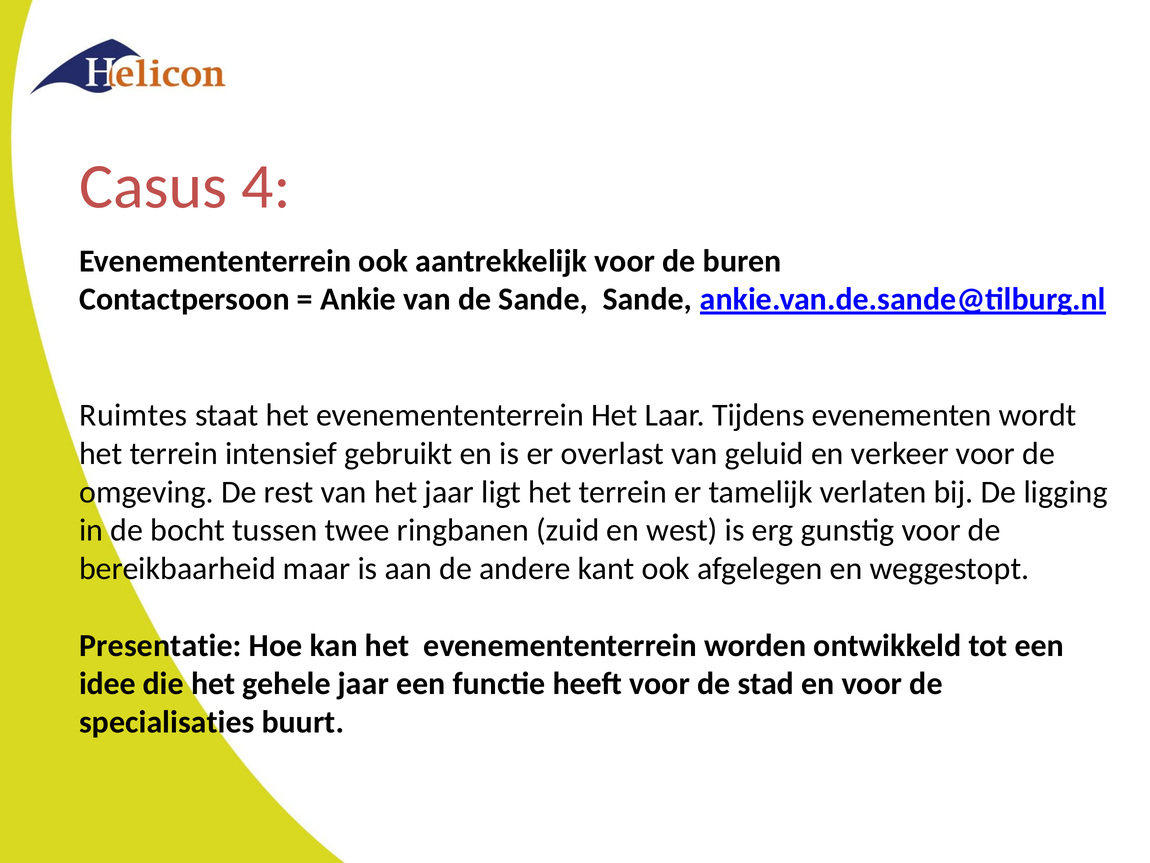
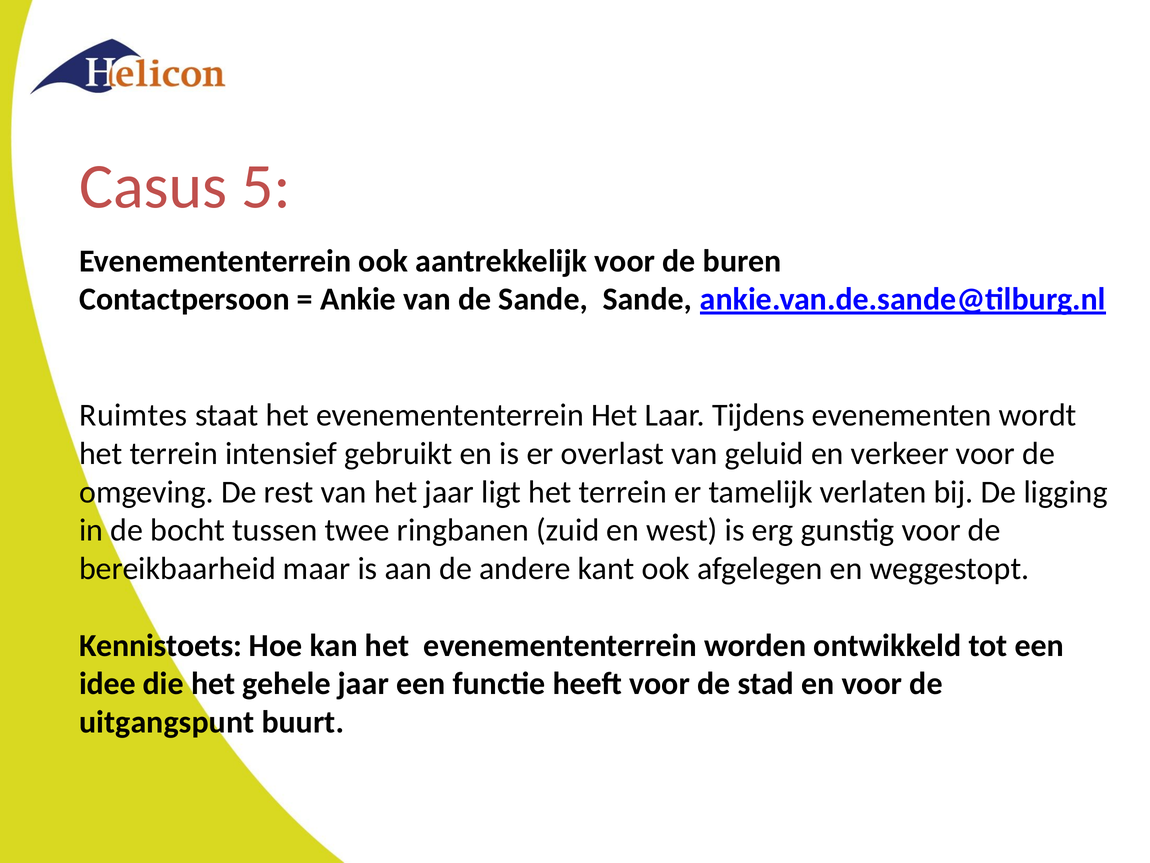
4: 4 -> 5
Presentatie: Presentatie -> Kennistoets
specialisaties: specialisaties -> uitgangspunt
